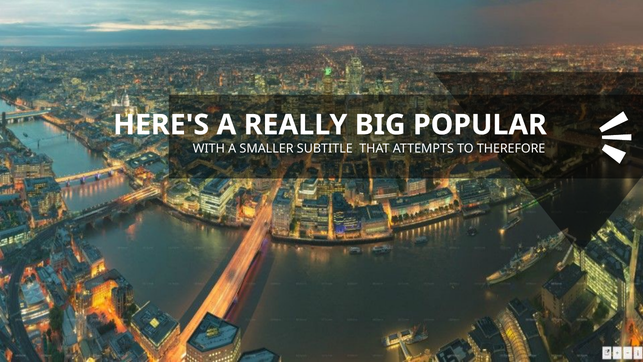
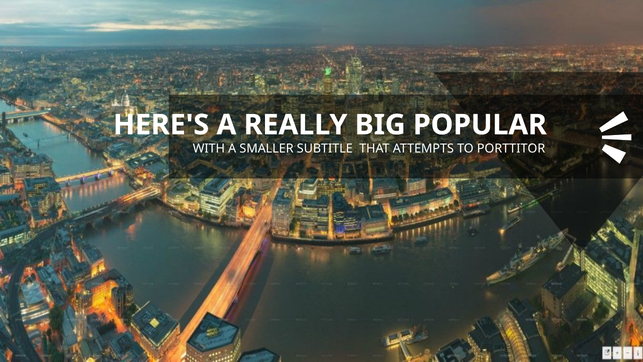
THEREFORE: THEREFORE -> PORTTITOR
